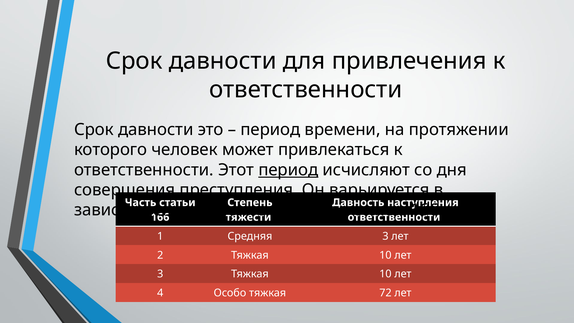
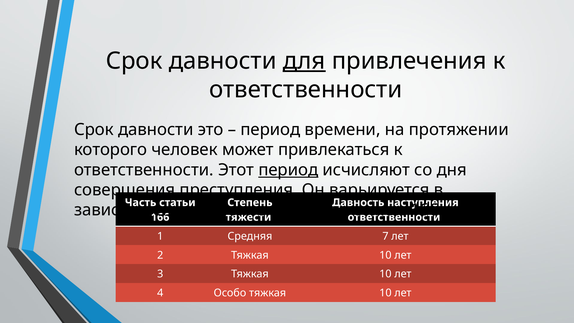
для underline: none -> present
Средняя 3: 3 -> 7
Особо тяжкая 72: 72 -> 10
